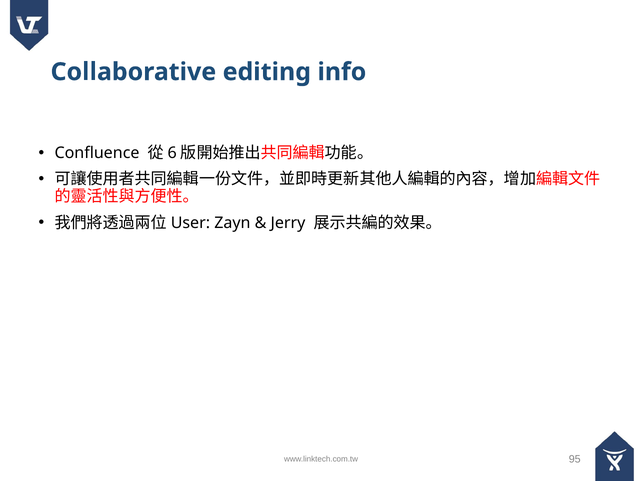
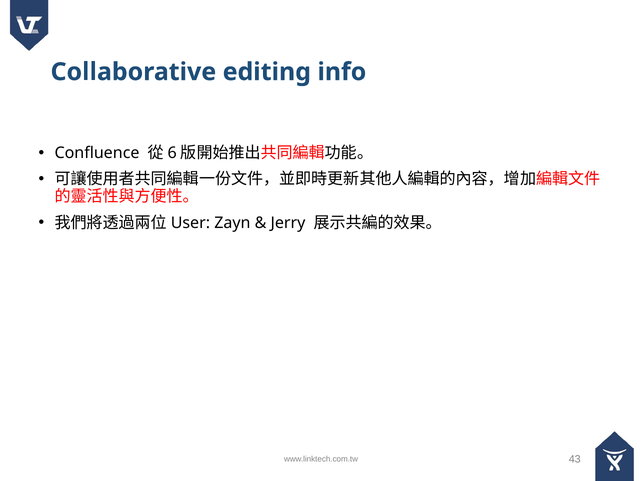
95: 95 -> 43
